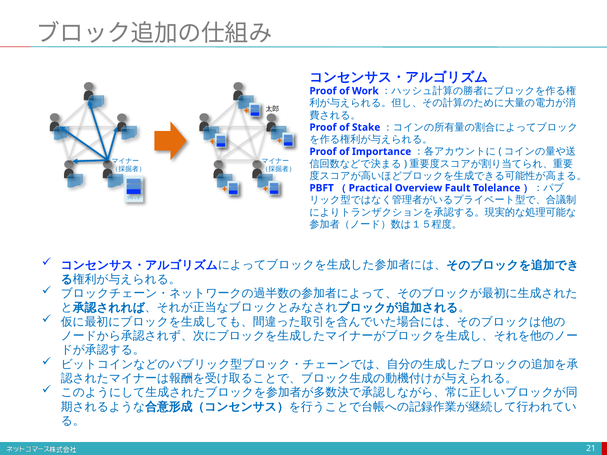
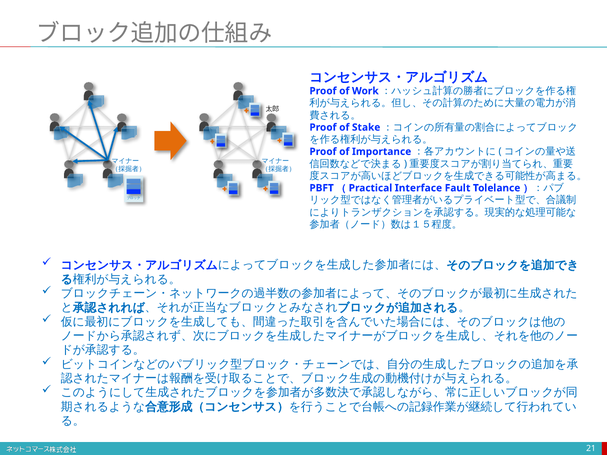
Overview: Overview -> Interface
